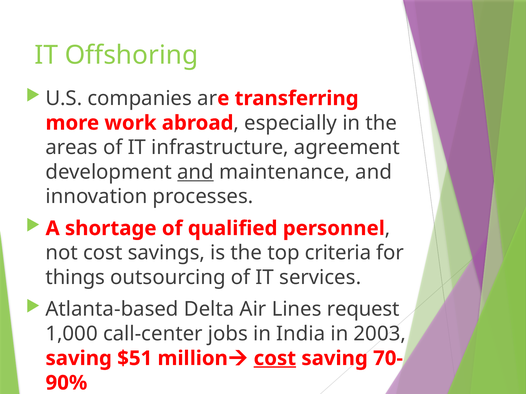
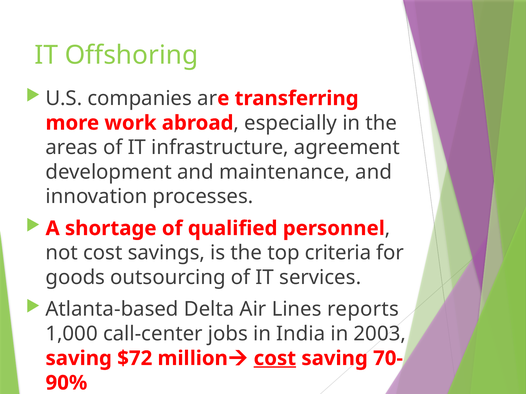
and at (196, 172) underline: present -> none
things: things -> goods
request: request -> reports
$51: $51 -> $72
